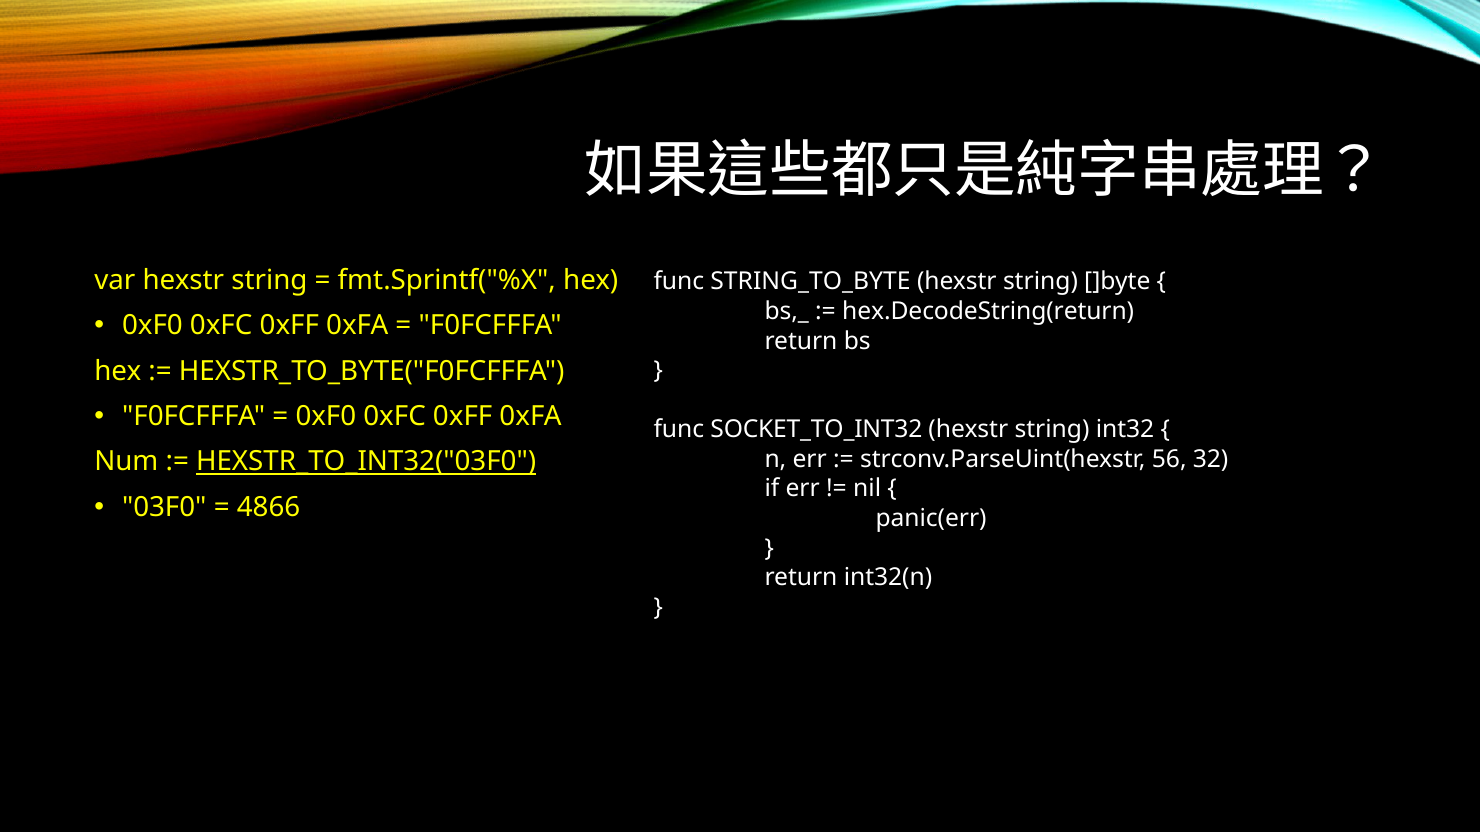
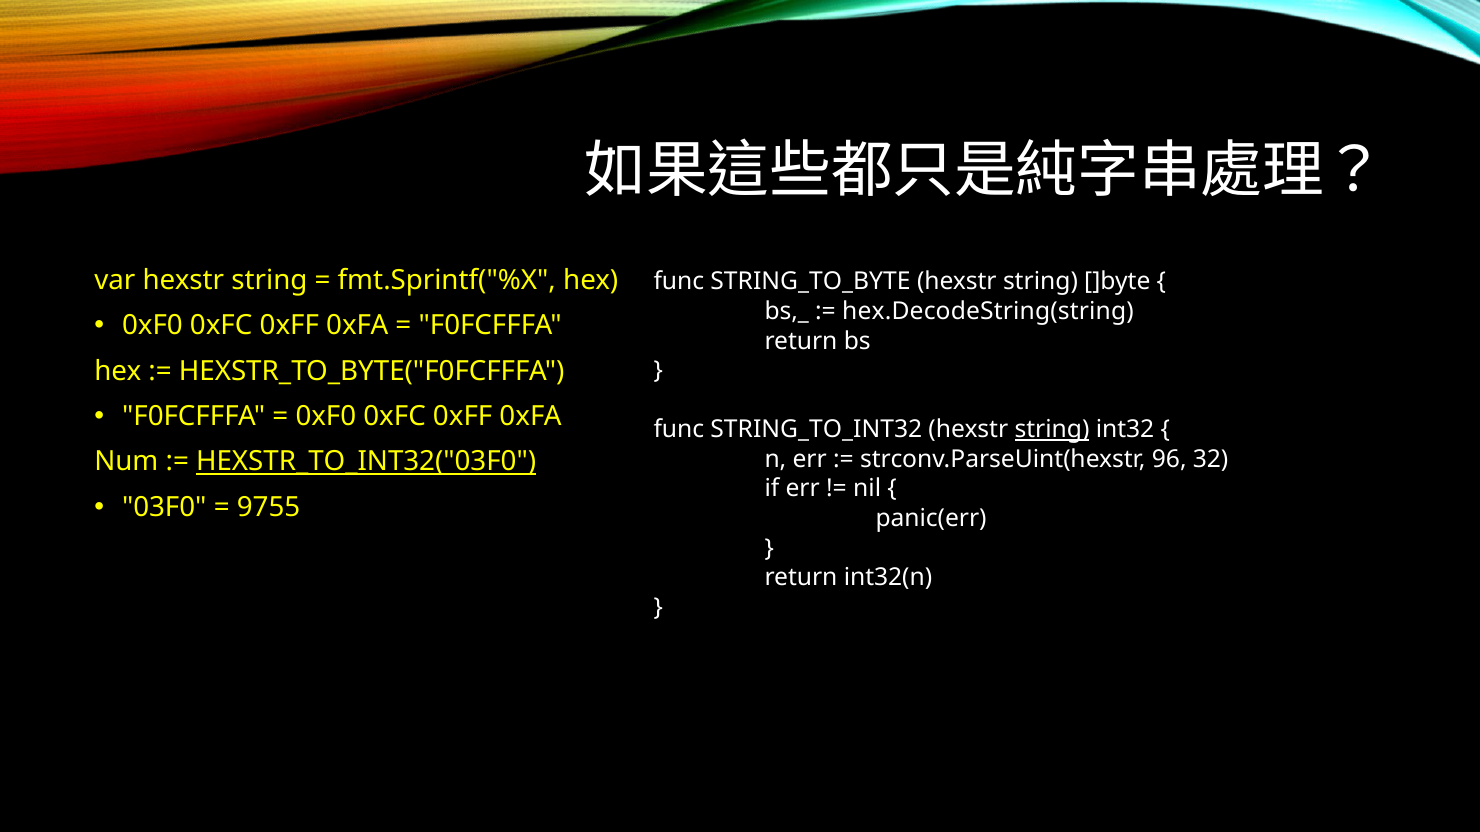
hex.DecodeString(return: hex.DecodeString(return -> hex.DecodeString(string
SOCKET_TO_INT32: SOCKET_TO_INT32 -> STRING_TO_INT32
string at (1052, 430) underline: none -> present
56: 56 -> 96
4866: 4866 -> 9755
